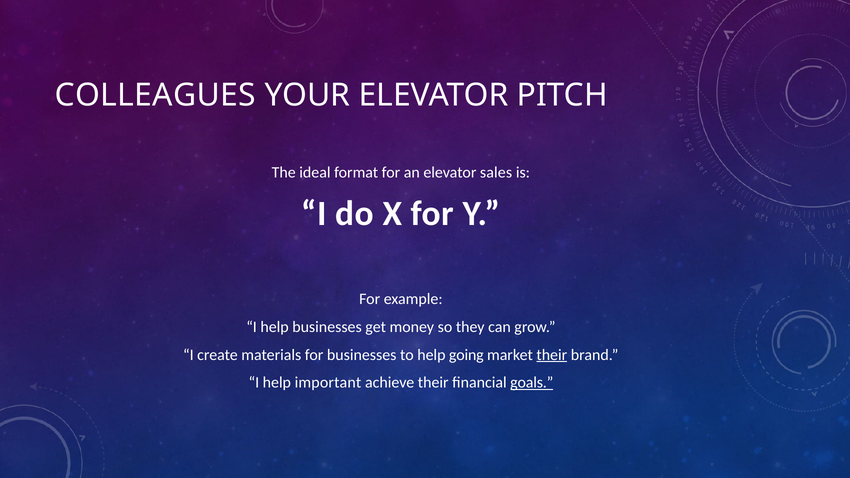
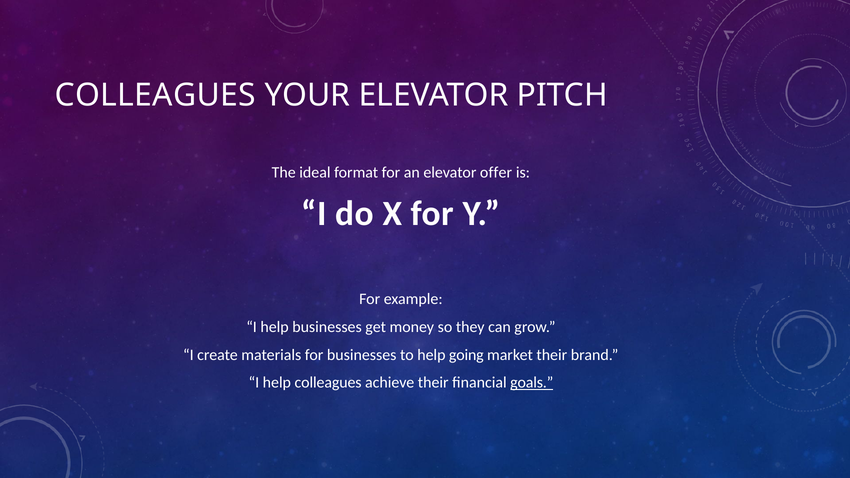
sales: sales -> offer
their at (552, 355) underline: present -> none
help important: important -> colleagues
